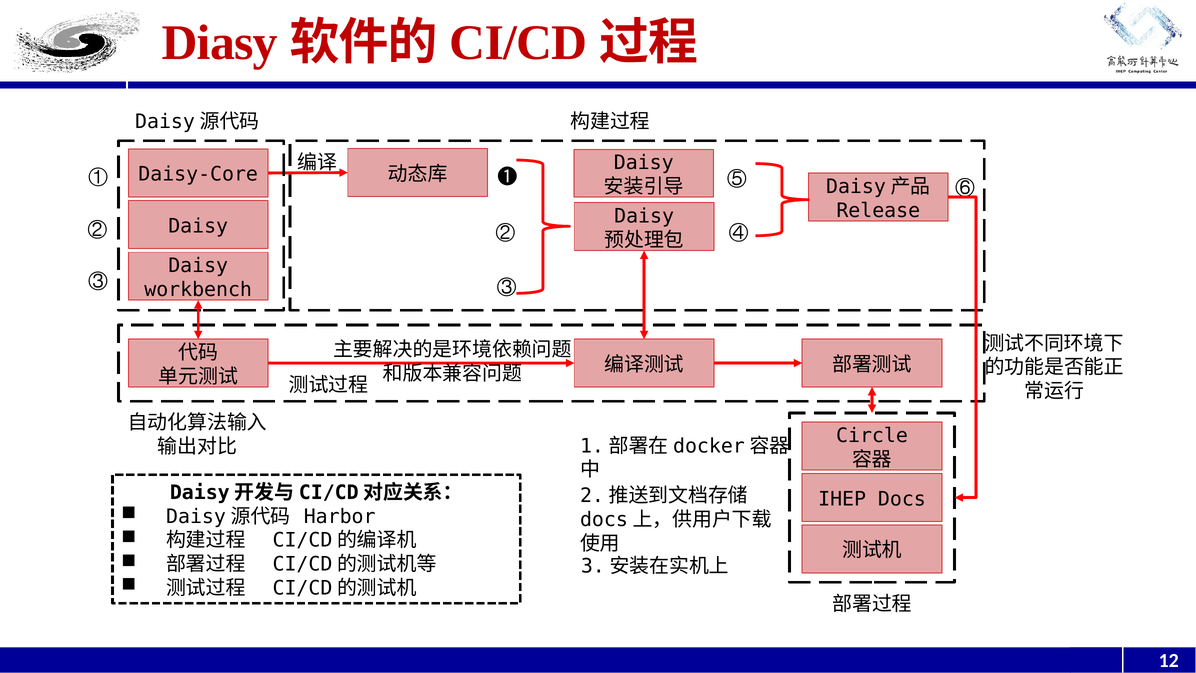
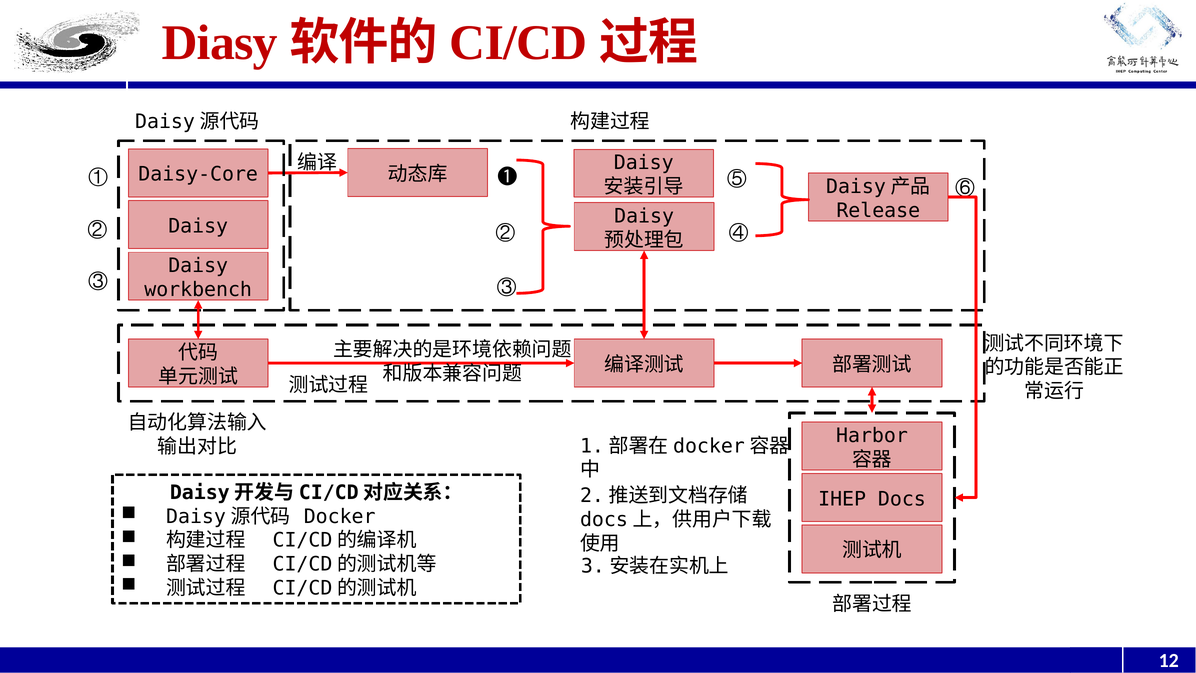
Circle: Circle -> Harbor
Harbor: Harbor -> Docker
